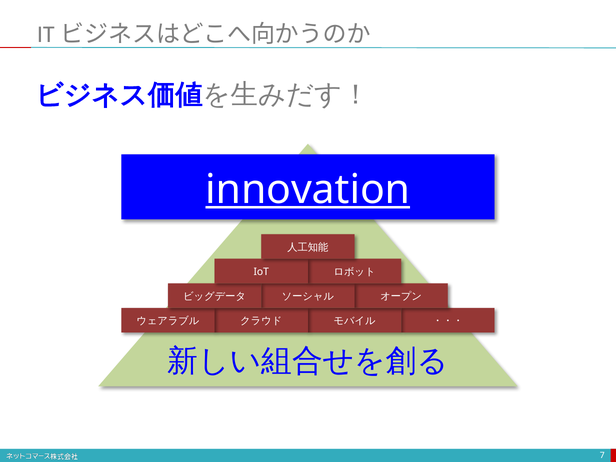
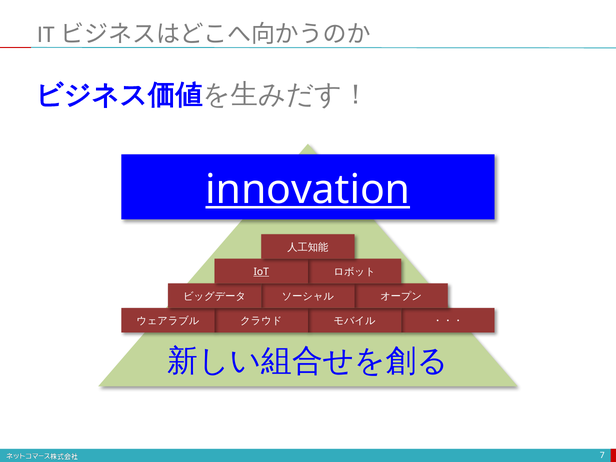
IoT underline: none -> present
